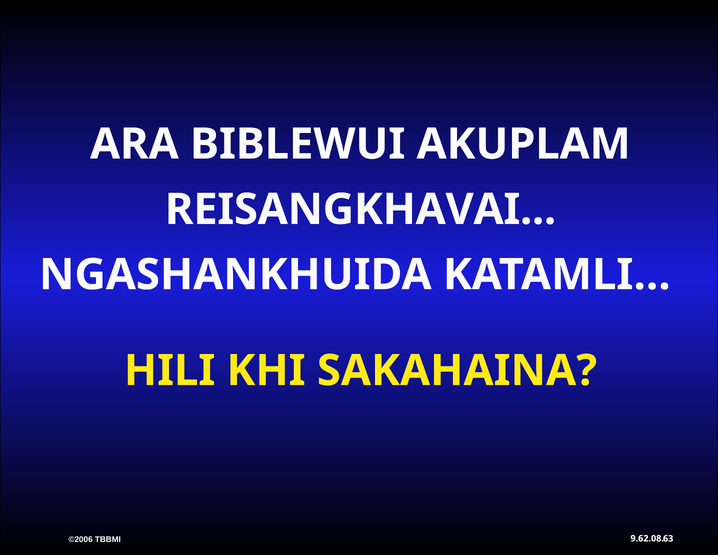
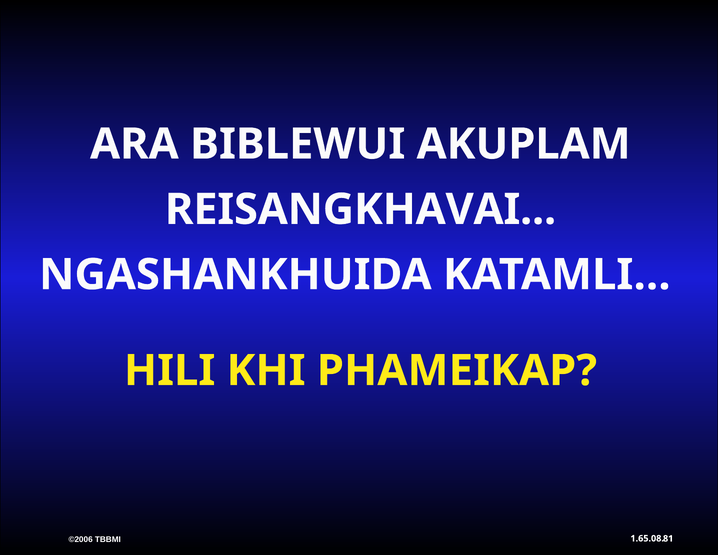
SAKAHAINA: SAKAHAINA -> PHAMEIKAP
63: 63 -> 81
9.62.08: 9.62.08 -> 1.65.08
